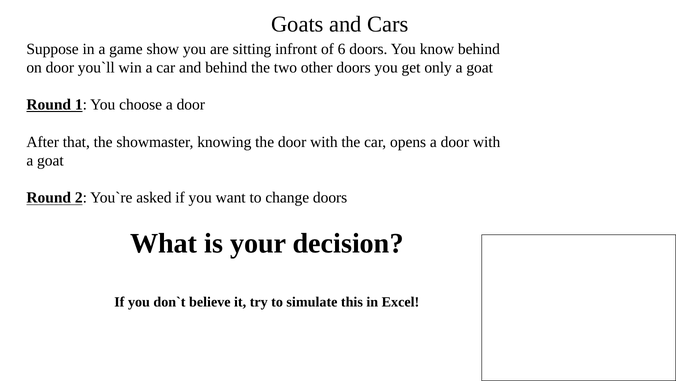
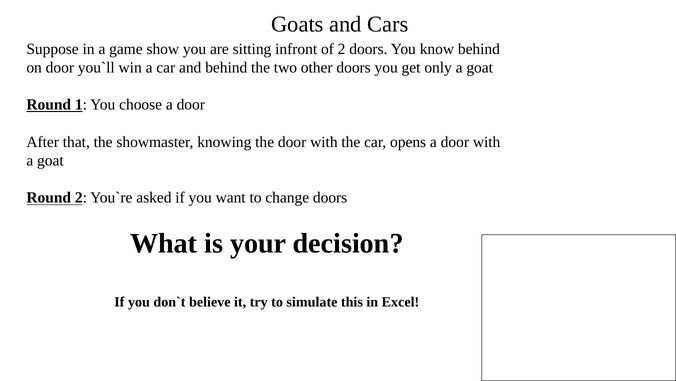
of 6: 6 -> 2
